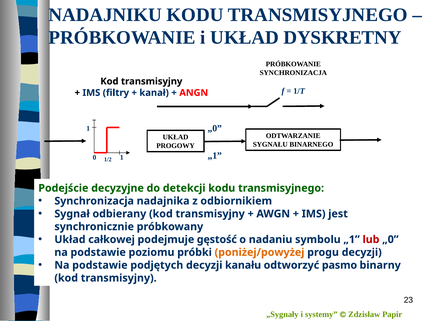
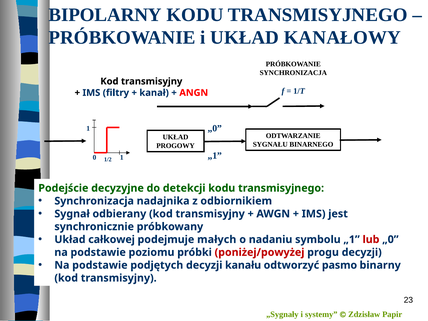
NADAJNIKU: NADAJNIKU -> BIPOLARNY
DYSKRETNY: DYSKRETNY -> KANAŁOWY
gęstość: gęstość -> małych
poniżej/powyżej colour: orange -> red
